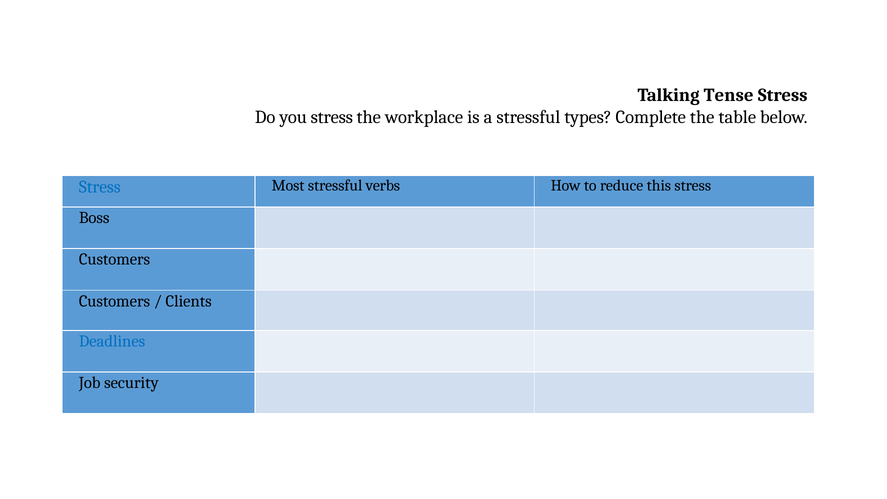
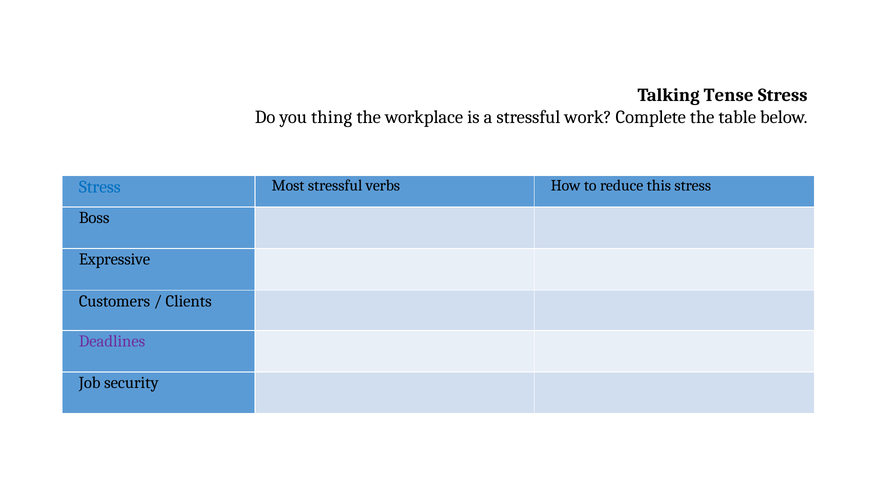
you stress: stress -> thing
types: types -> work
Customers at (114, 259): Customers -> Expressive
Deadlines colour: blue -> purple
